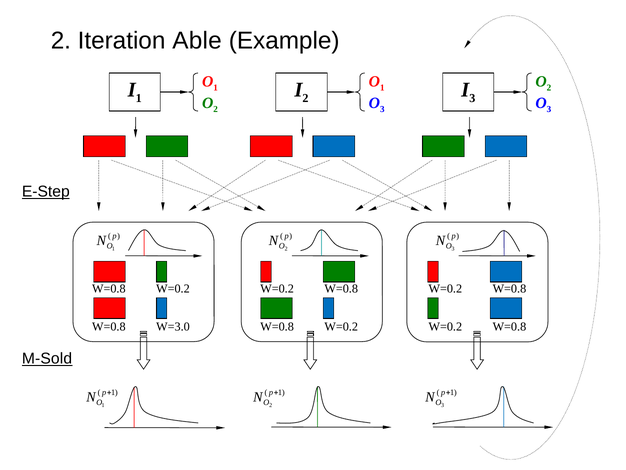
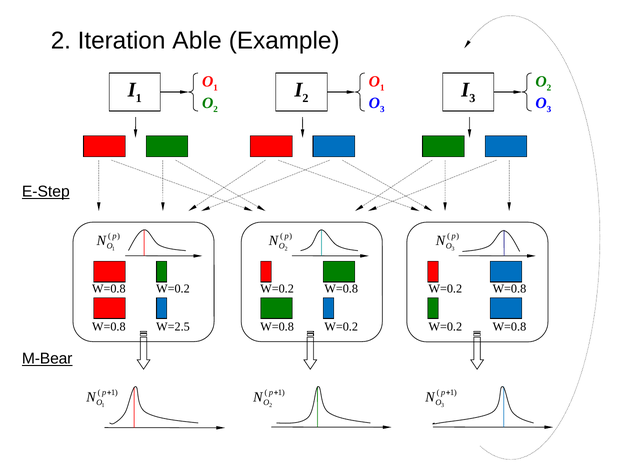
W=3.0: W=3.0 -> W=2.5
M-Sold: M-Sold -> M-Bear
